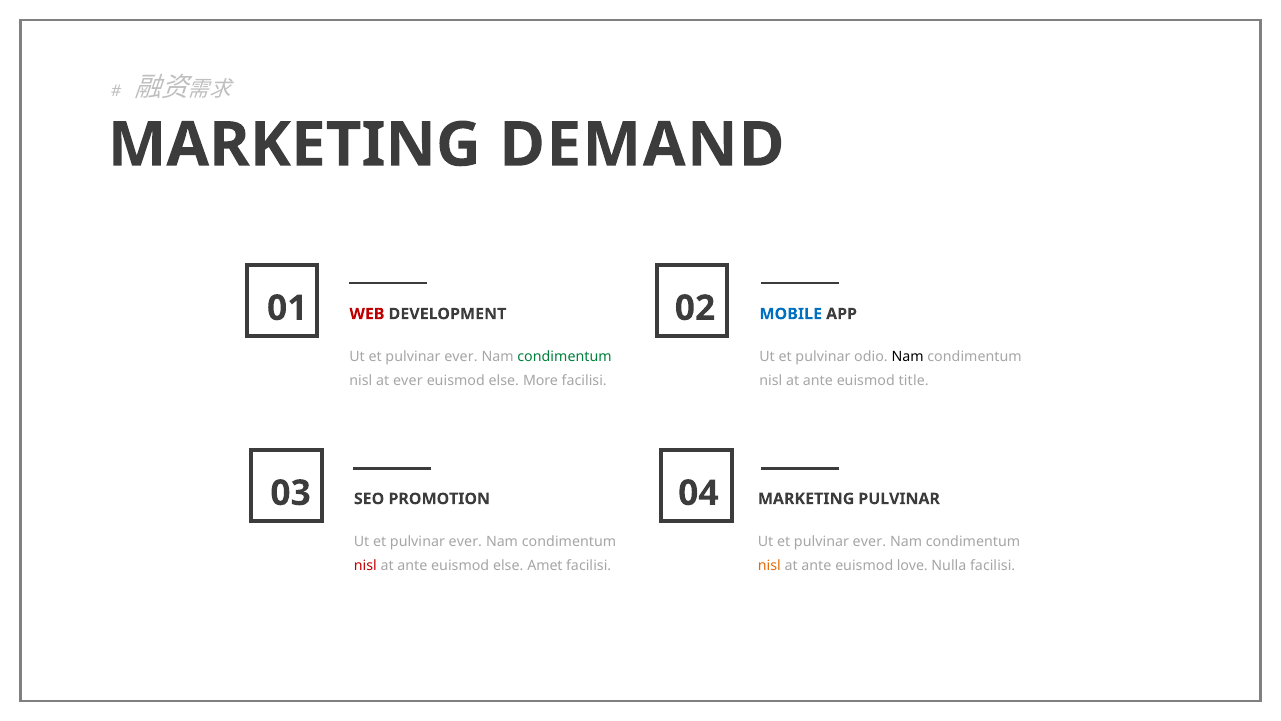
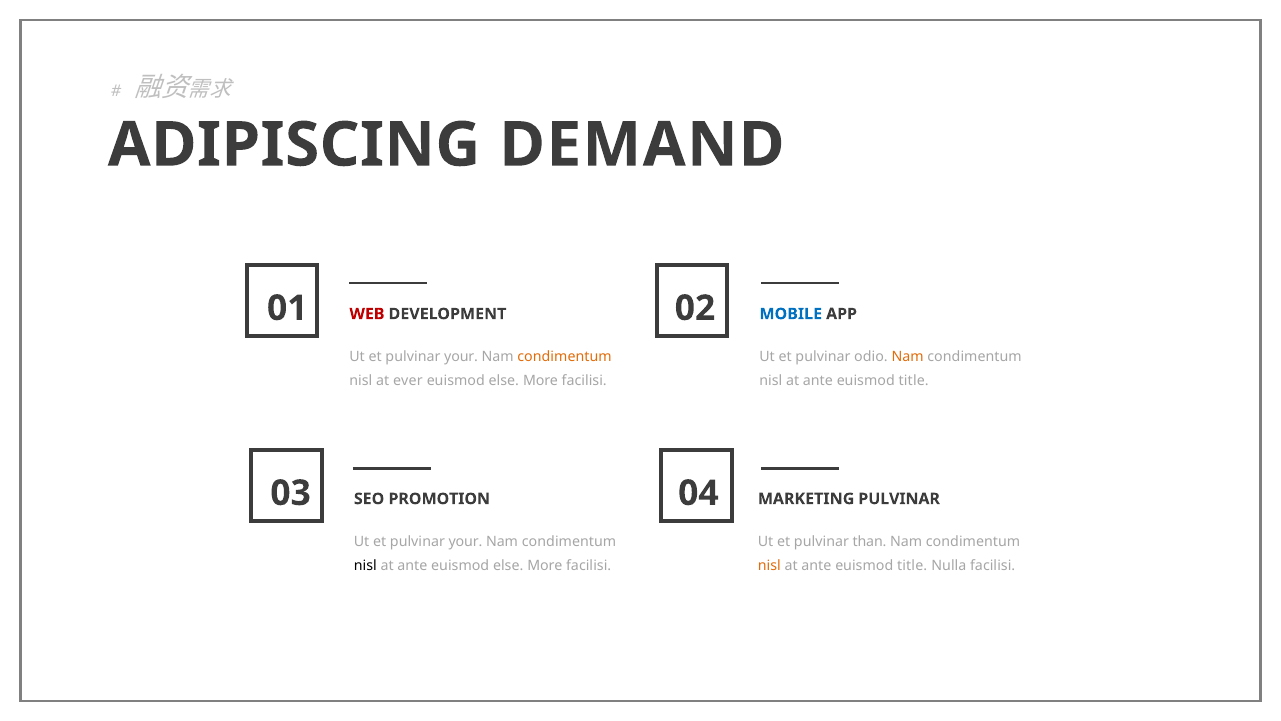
MARKETING at (294, 145): MARKETING -> ADIPISCING
ever at (461, 357): ever -> your
condimentum at (565, 357) colour: green -> orange
Nam at (908, 357) colour: black -> orange
ever at (465, 542): ever -> your
ever at (869, 542): ever -> than
nisl at (365, 566) colour: red -> black
ante euismod else Amet: Amet -> More
love at (912, 566): love -> title
